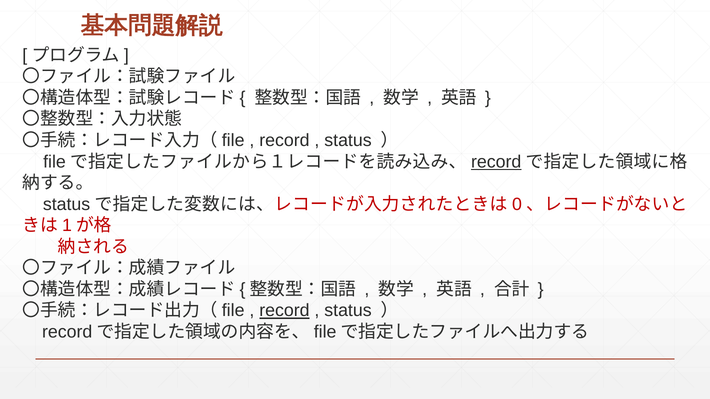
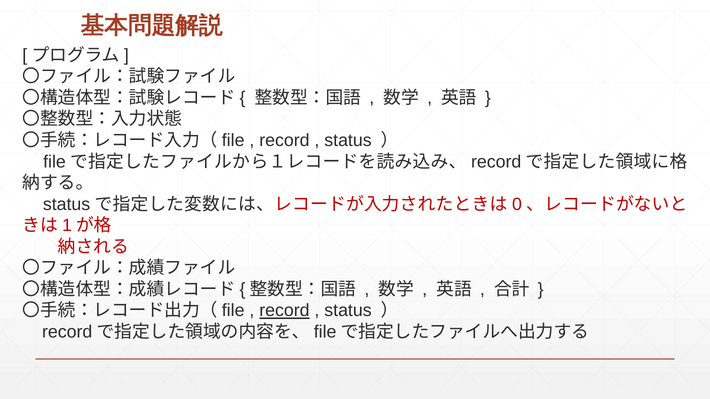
record at (496, 162) underline: present -> none
